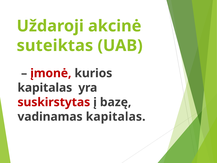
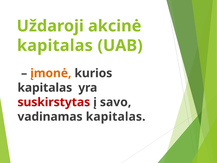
suteiktas at (55, 46): suteiktas -> kapitalas
įmonė colour: red -> orange
bazę: bazę -> savo
